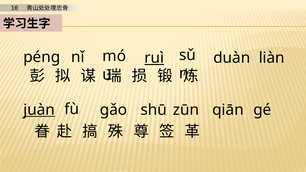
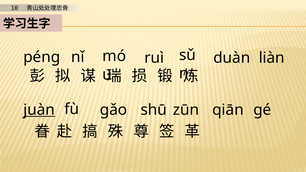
ruì underline: present -> none
